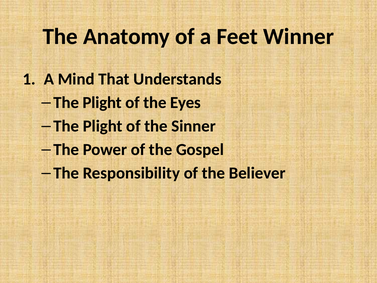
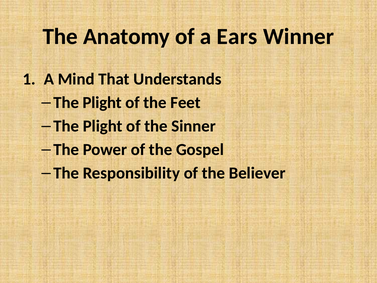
Feet: Feet -> Ears
Eyes: Eyes -> Feet
